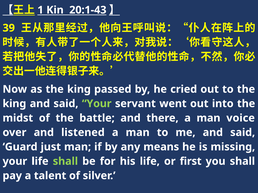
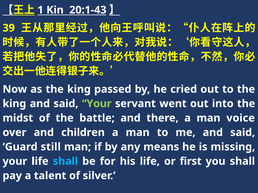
listened: listened -> children
just: just -> still
shall at (65, 162) colour: light green -> light blue
